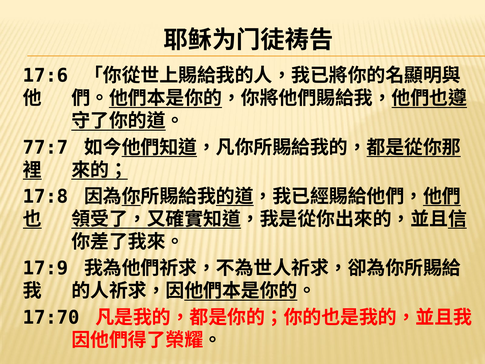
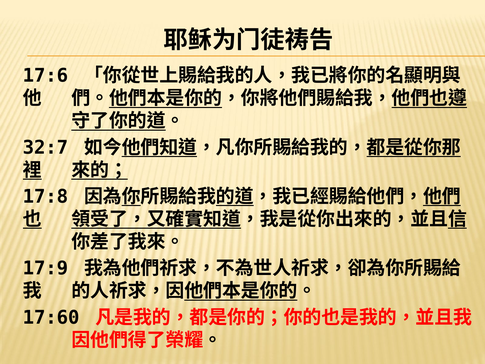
77:7: 77:7 -> 32:7
17:70: 17:70 -> 17:60
